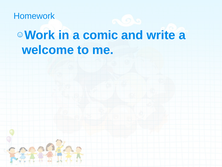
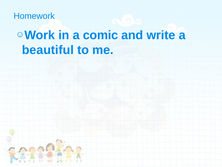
welcome: welcome -> beautiful
